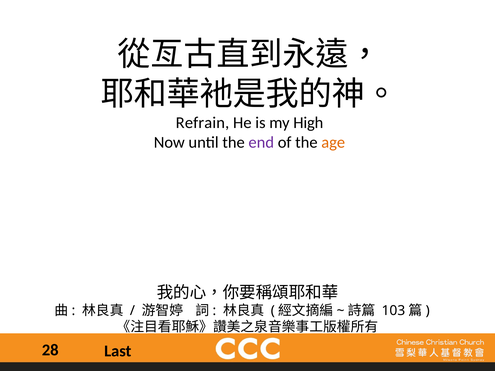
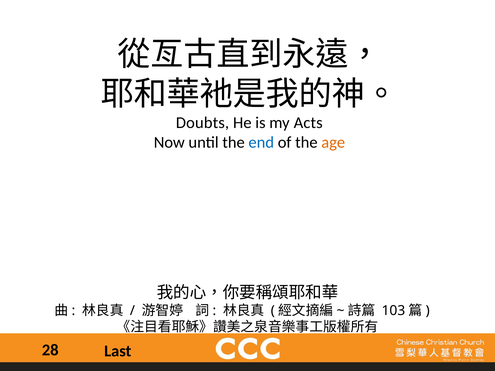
Refrain: Refrain -> Doubts
High: High -> Acts
end colour: purple -> blue
